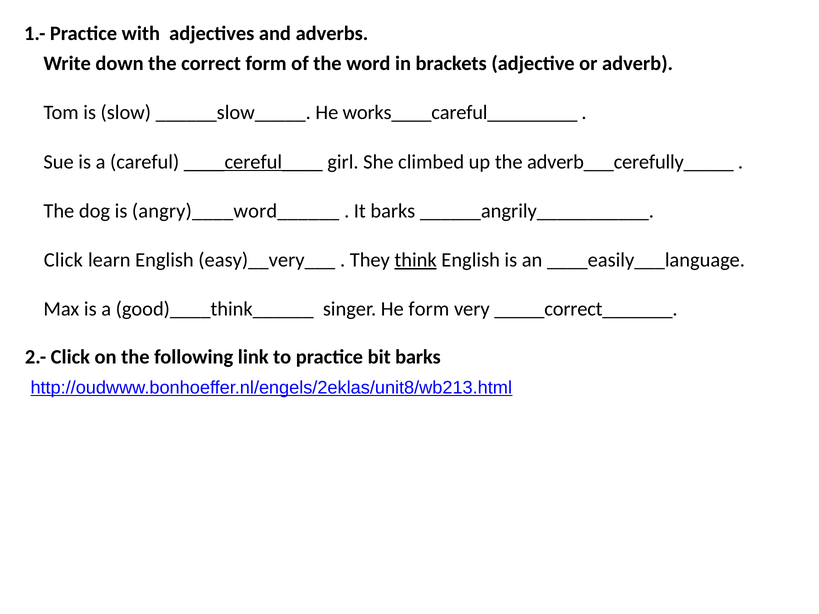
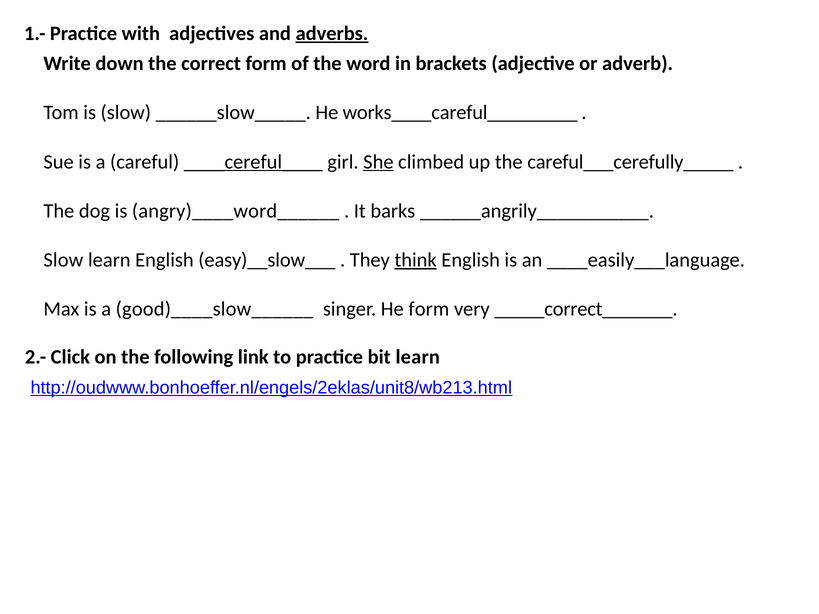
adverbs underline: none -> present
She underline: none -> present
adverb___cerefully_____: adverb___cerefully_____ -> careful___cerefully_____
Click at (63, 260): Click -> Slow
easy)__very___: easy)__very___ -> easy)__slow___
good)____think______: good)____think______ -> good)____slow______
bit barks: barks -> learn
